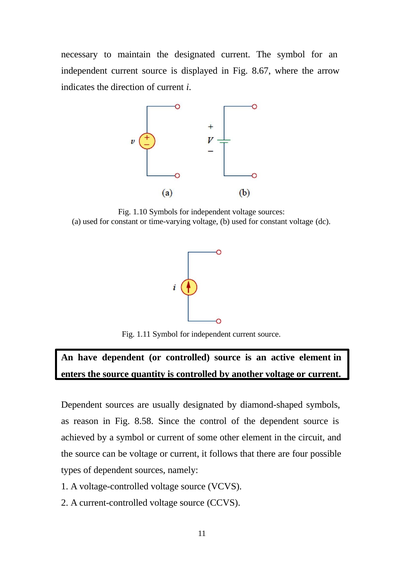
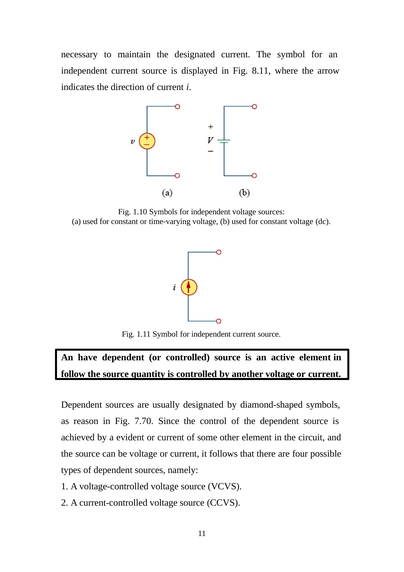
8.67: 8.67 -> 8.11
enters: enters -> follow
8.58: 8.58 -> 7.70
a symbol: symbol -> evident
